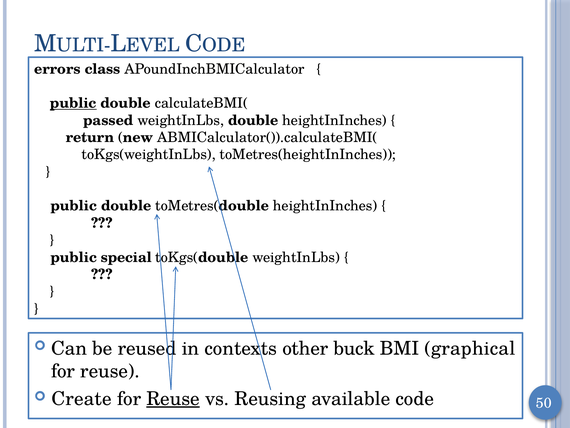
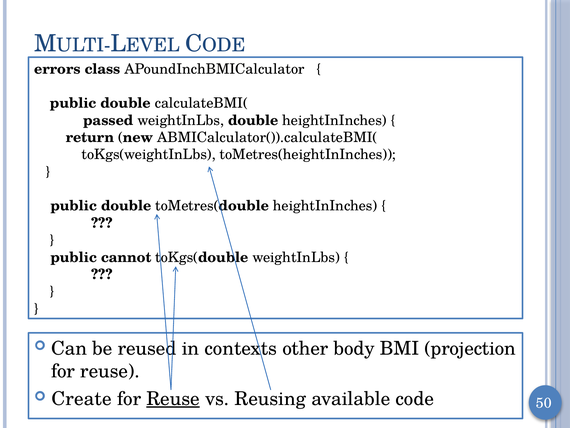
public at (73, 103) underline: present -> none
special: special -> cannot
buck: buck -> body
graphical: graphical -> projection
